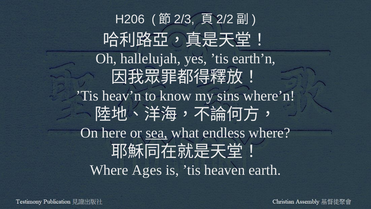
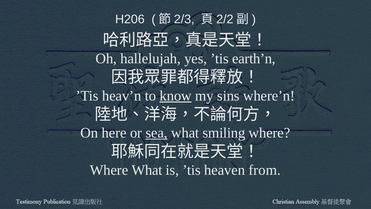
know underline: none -> present
endless: endless -> smiling
Where Ages: Ages -> What
earth: earth -> from
